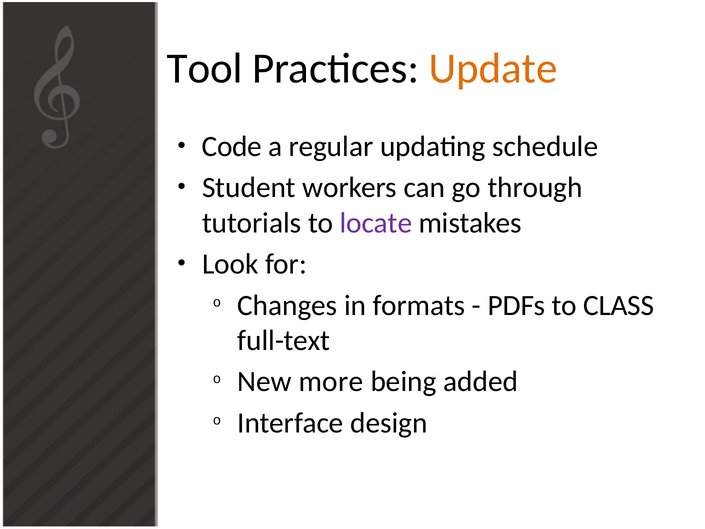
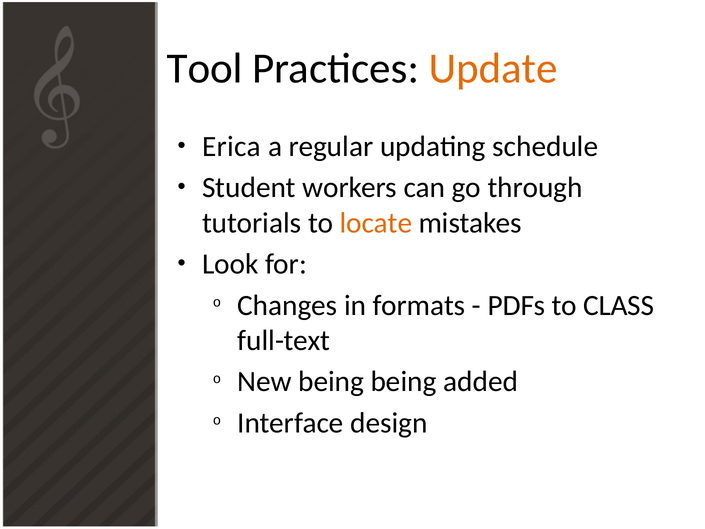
Code: Code -> Erica
locate colour: purple -> orange
New more: more -> being
